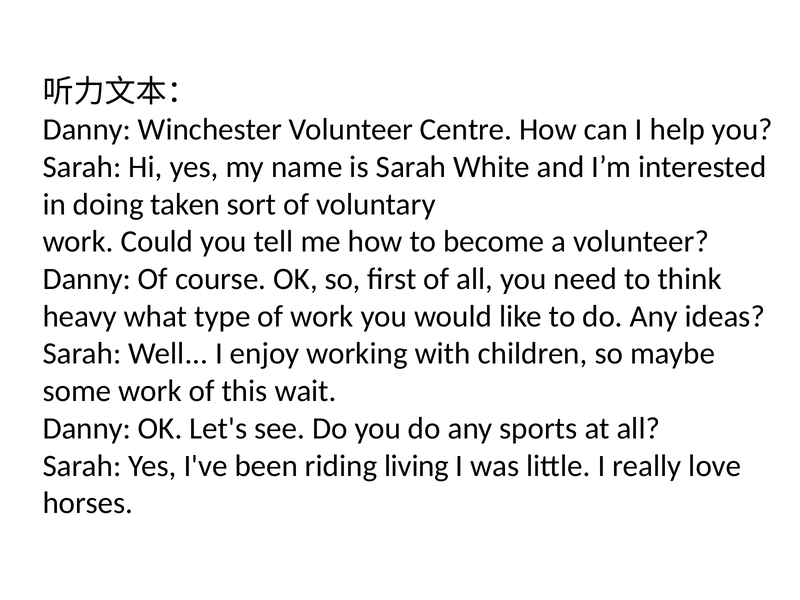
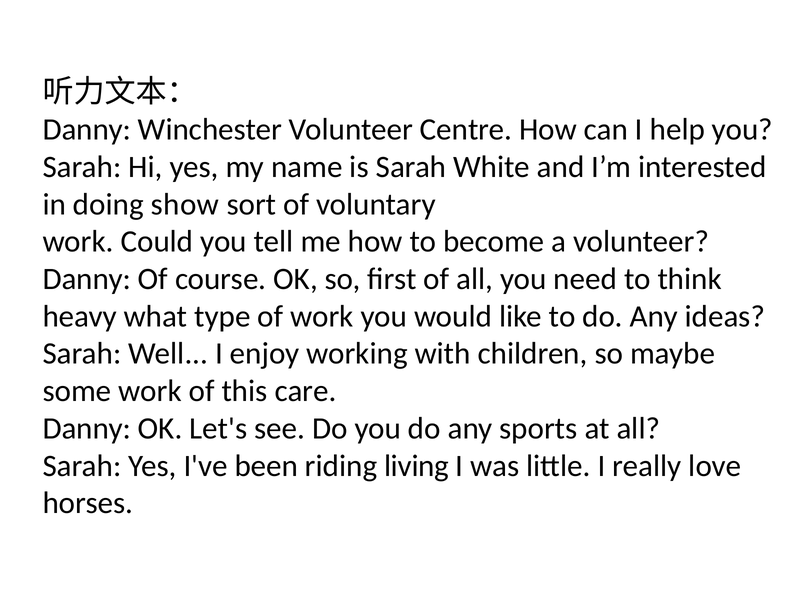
taken: taken -> show
wait: wait -> care
